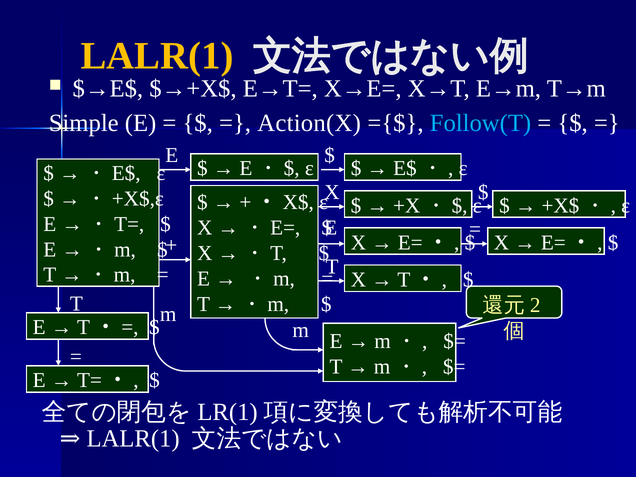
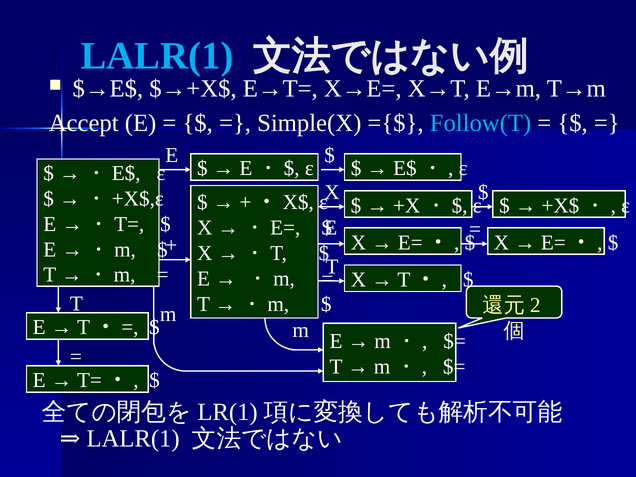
LALR(1 colour: yellow -> light blue
Simple: Simple -> Accept
Action(X: Action(X -> Simple(X
